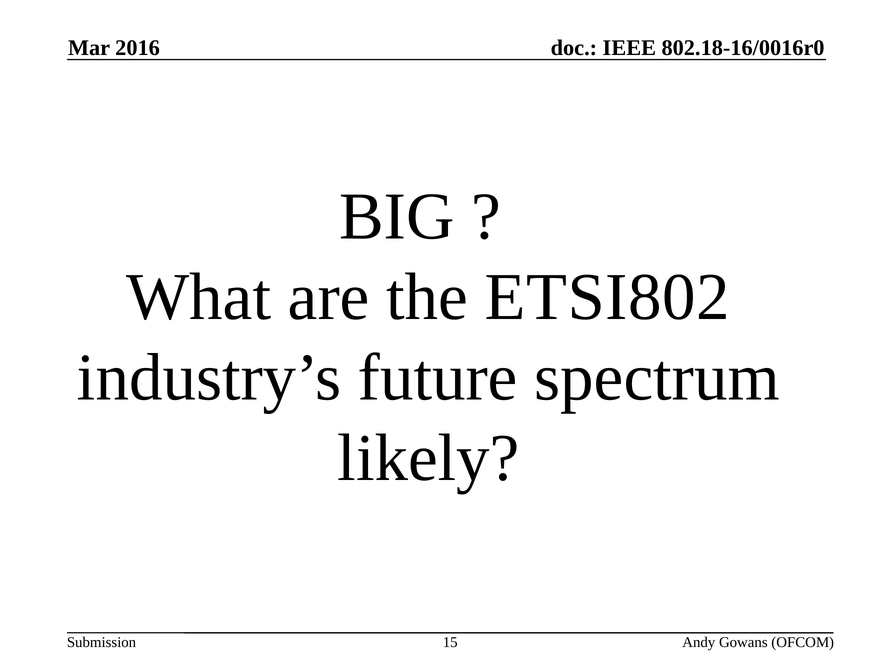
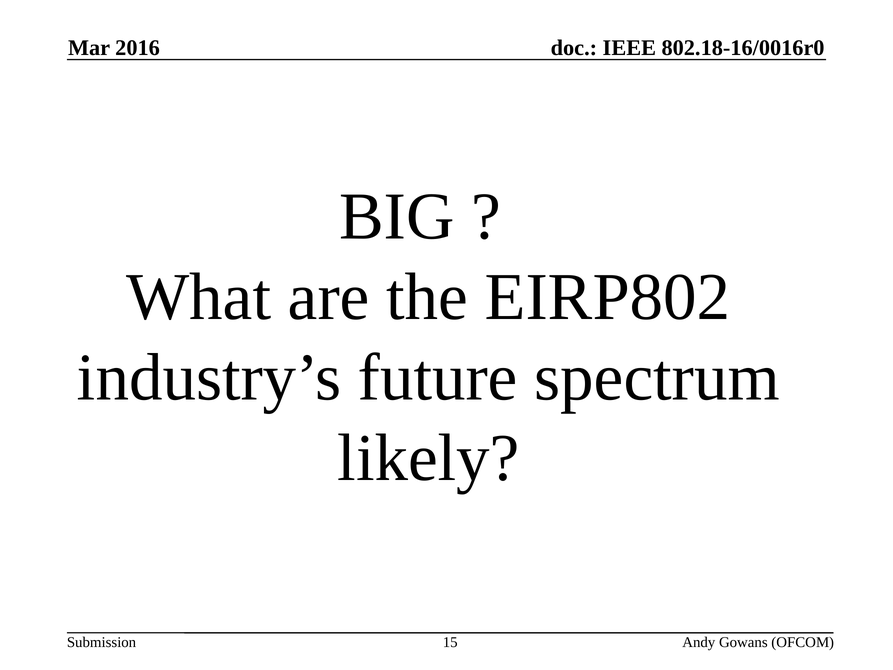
ETSI802: ETSI802 -> EIRP802
